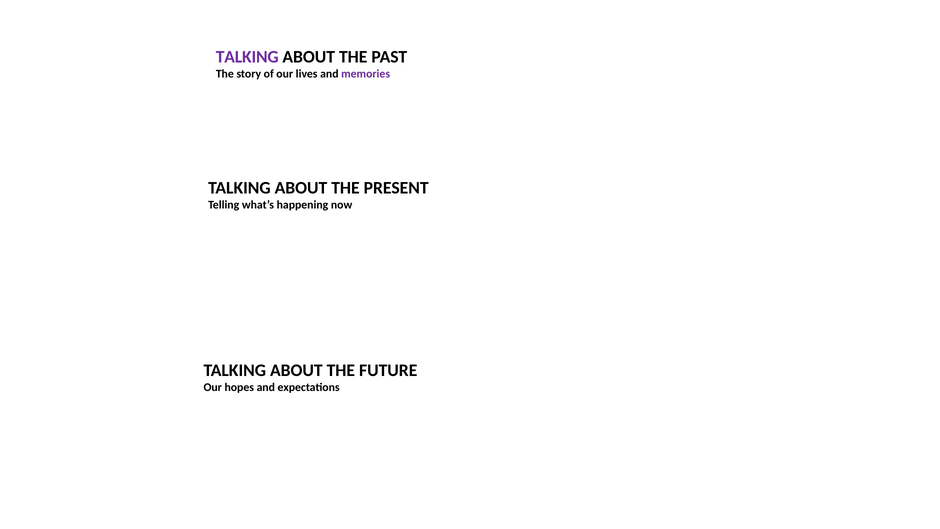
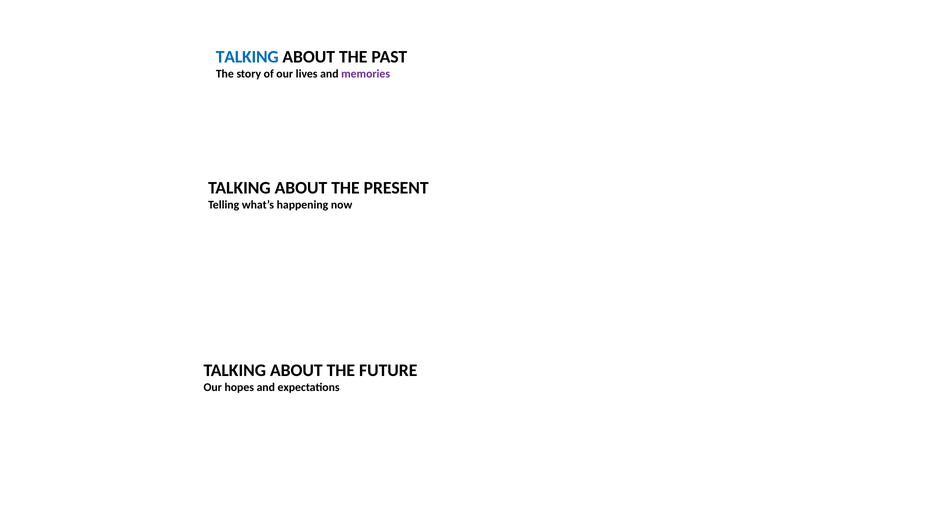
TALKING at (247, 57) colour: purple -> blue
